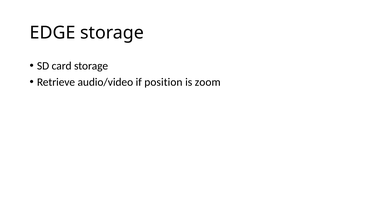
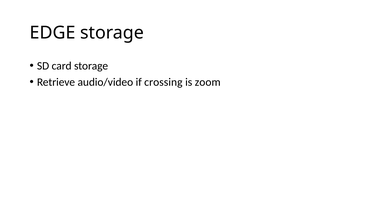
position: position -> crossing
